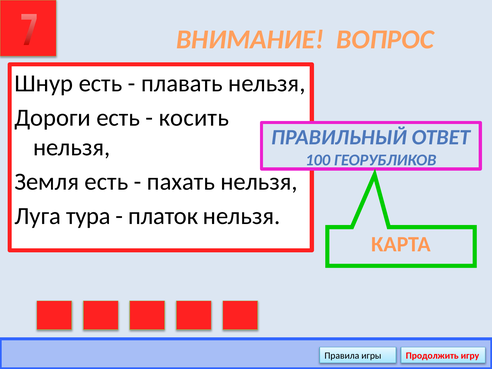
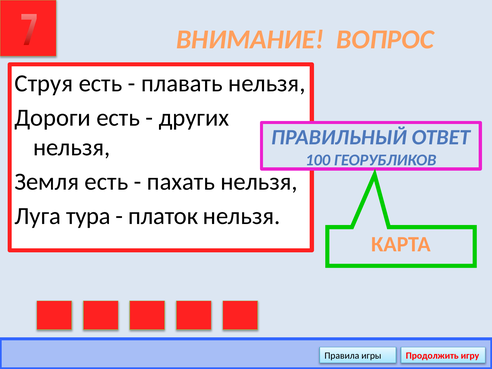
Шнур: Шнур -> Струя
косить: косить -> других
